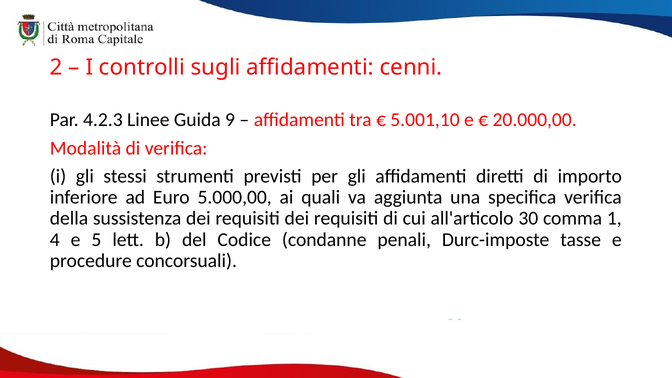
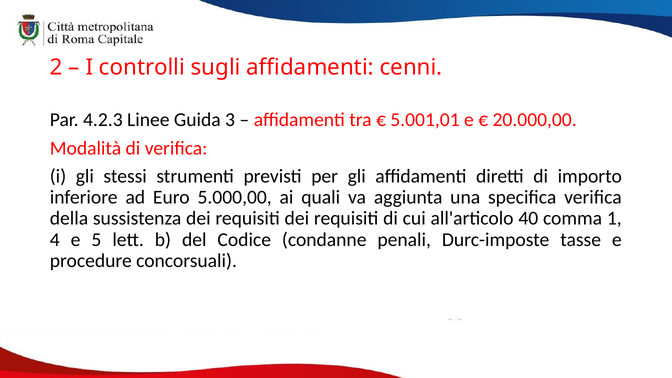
9: 9 -> 3
5.001,10: 5.001,10 -> 5.001,01
30: 30 -> 40
